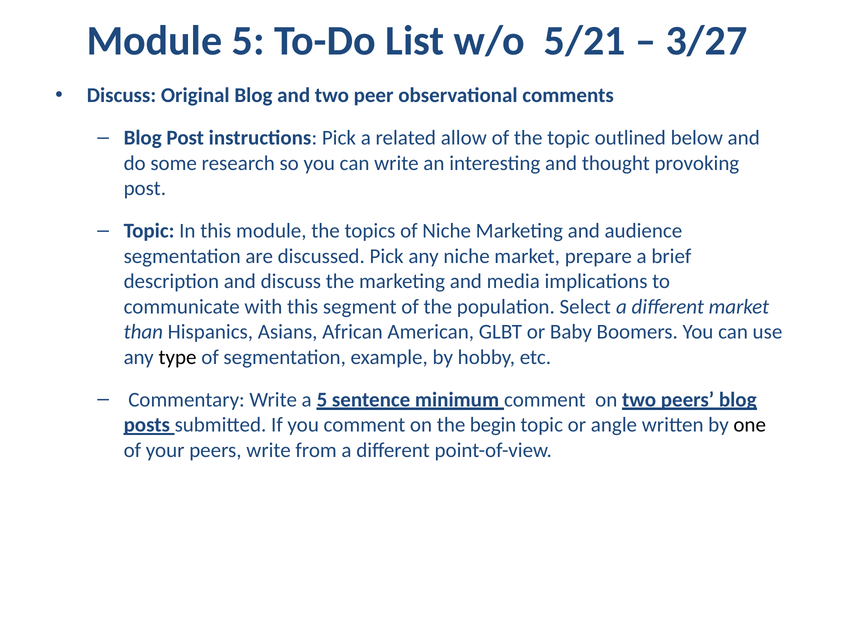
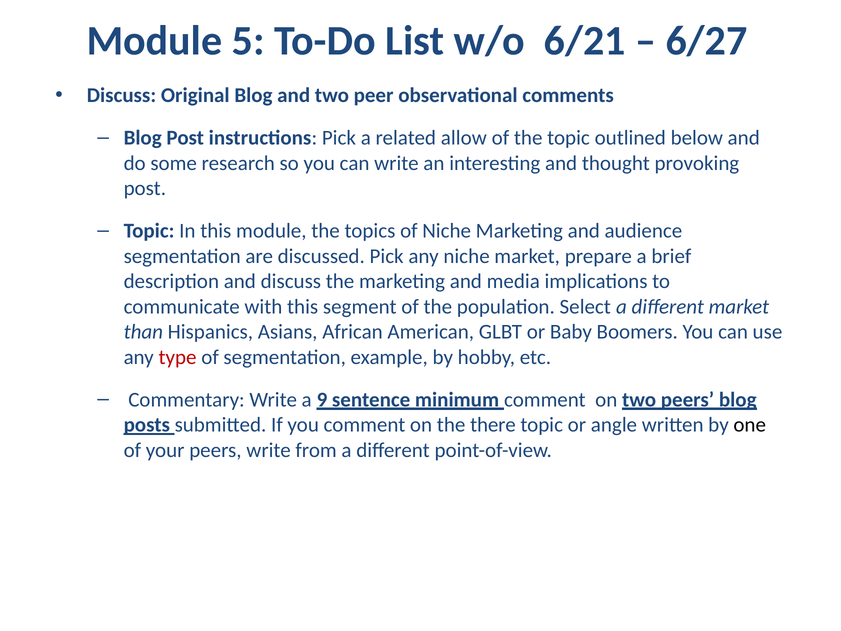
5/21: 5/21 -> 6/21
3/27: 3/27 -> 6/27
type colour: black -> red
a 5: 5 -> 9
begin: begin -> there
